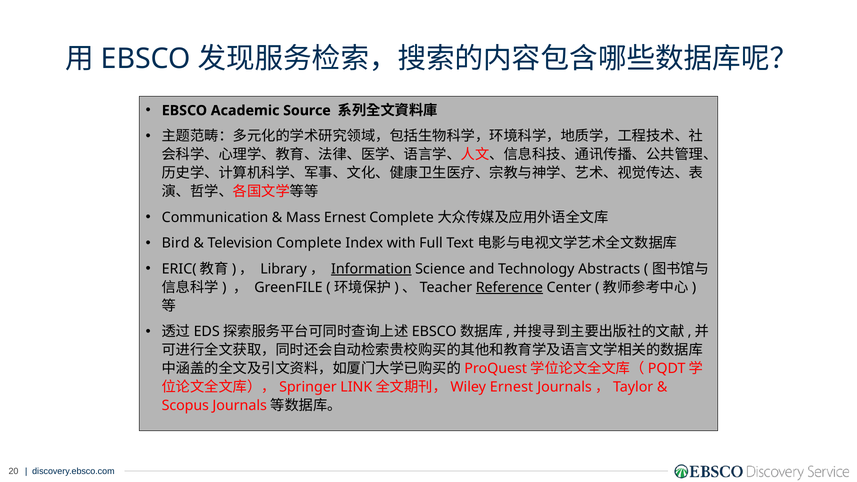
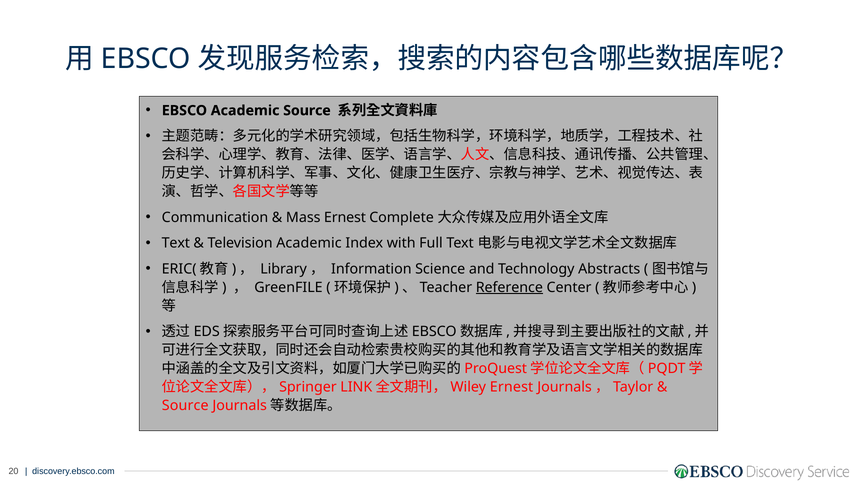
Bird at (176, 243): Bird -> Text
Television Complete: Complete -> Academic
Information underline: present -> none
Scopus at (185, 406): Scopus -> Source
